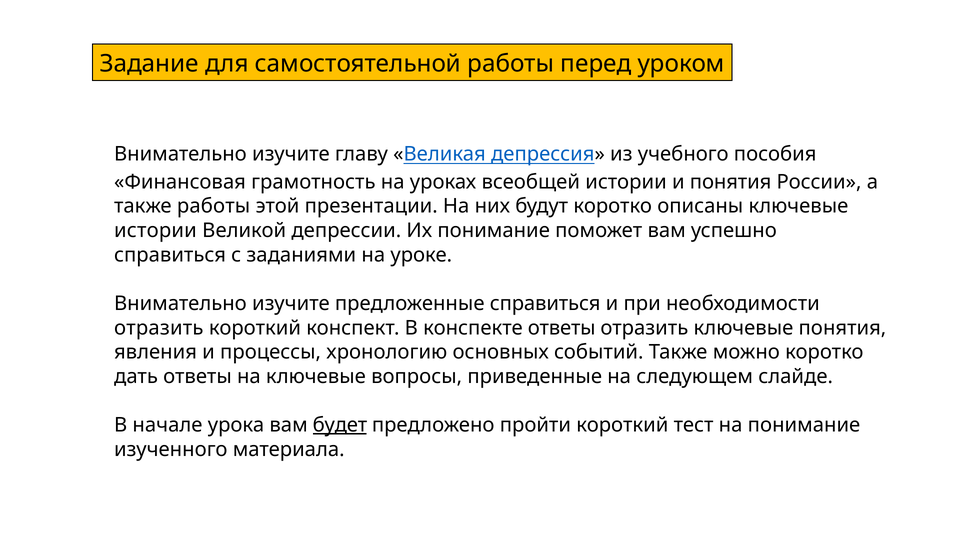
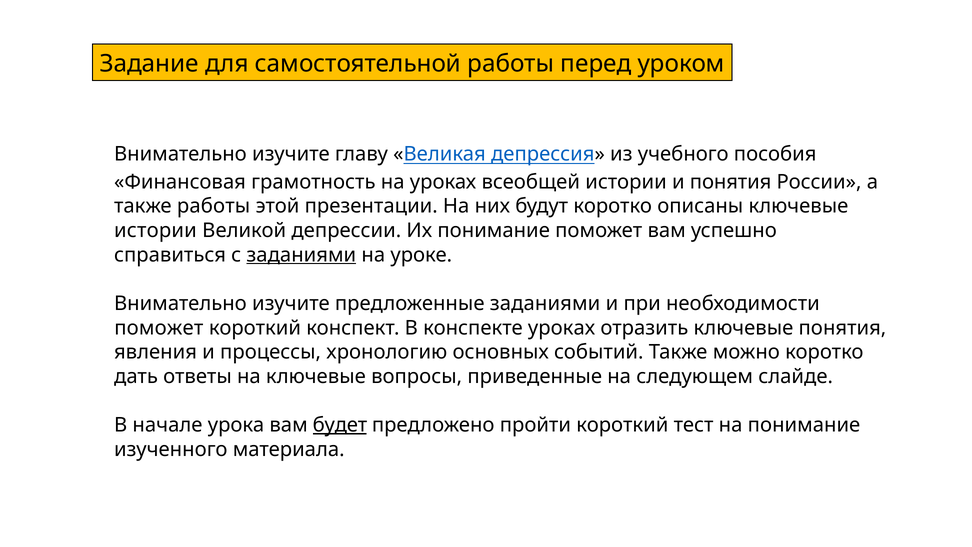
заданиями at (301, 255) underline: none -> present
предложенные справиться: справиться -> заданиями
отразить at (159, 328): отразить -> поможет
конспекте ответы: ответы -> уроках
